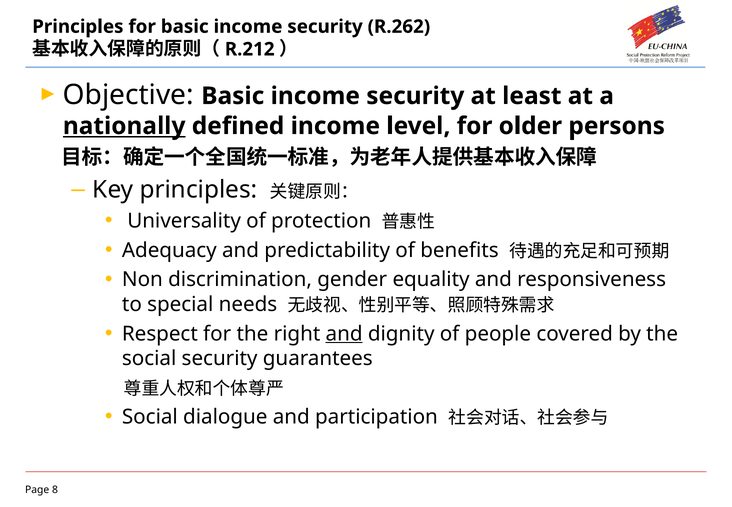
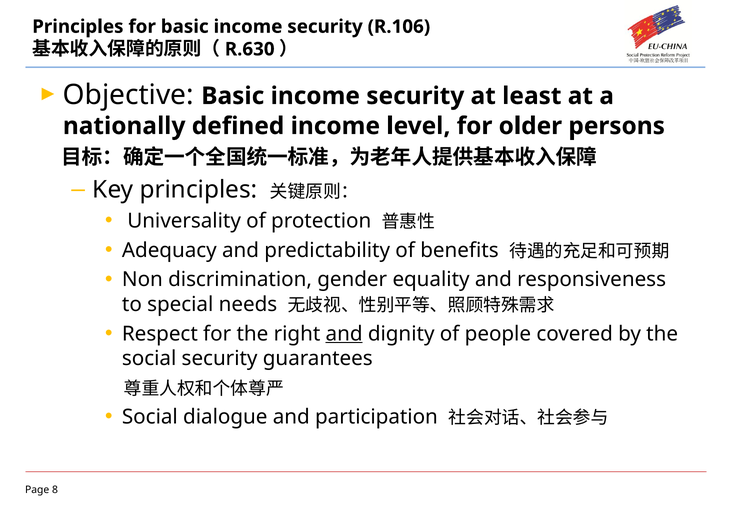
R.262: R.262 -> R.106
R.212: R.212 -> R.630
nationally underline: present -> none
